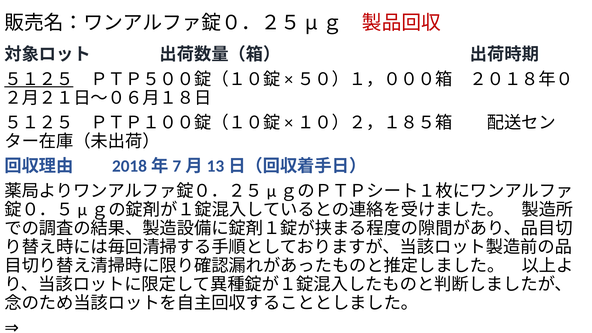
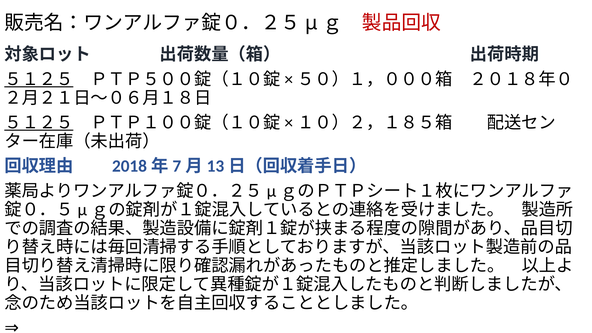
５１２５ at (39, 123) underline: none -> present
